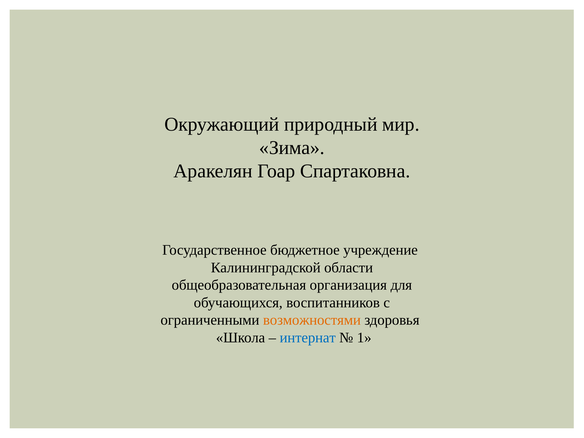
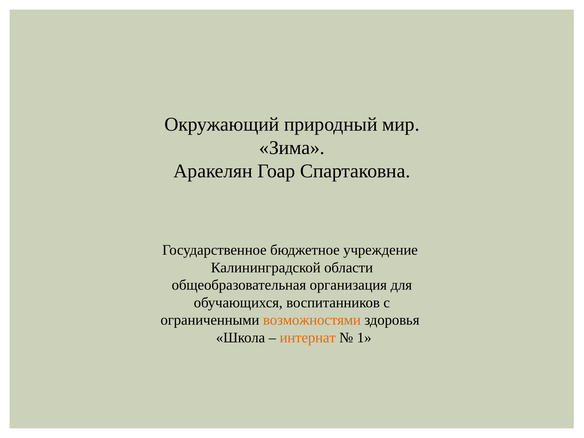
интернат colour: blue -> orange
